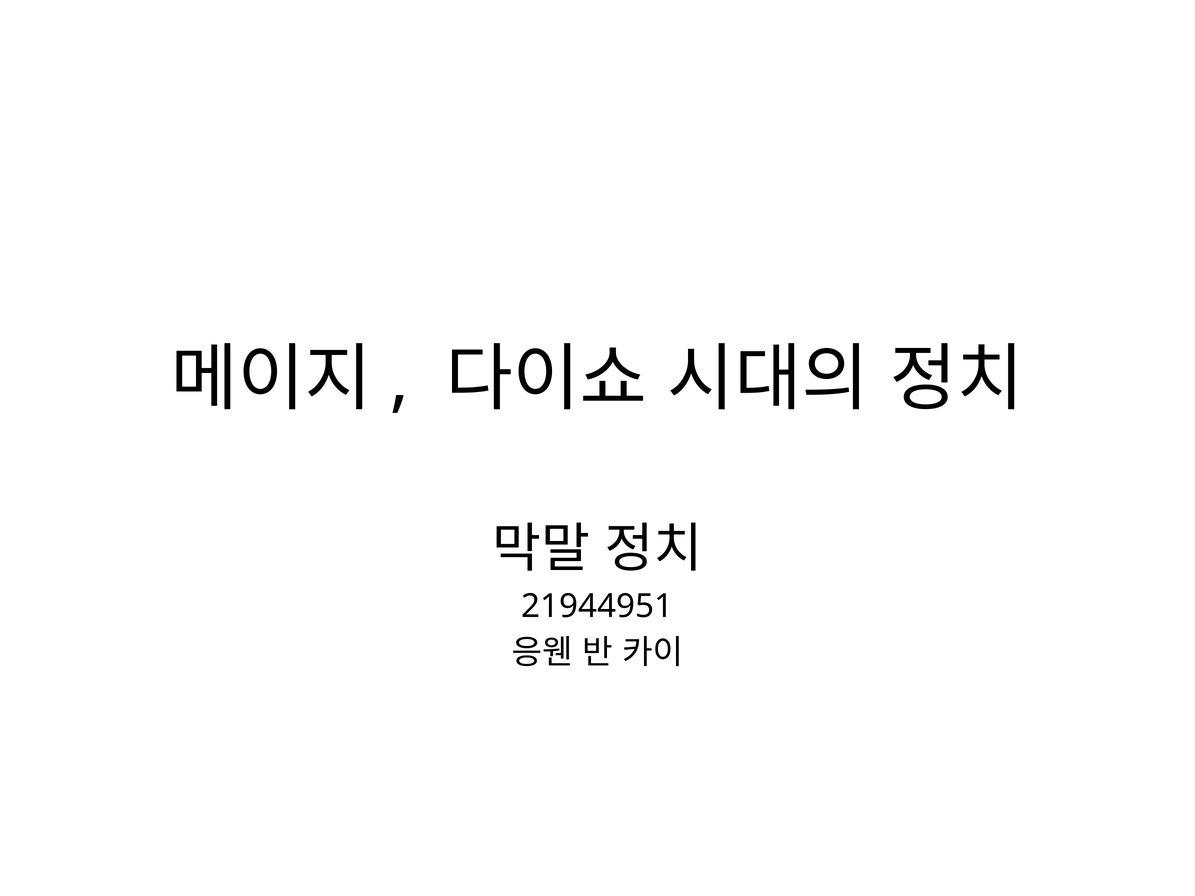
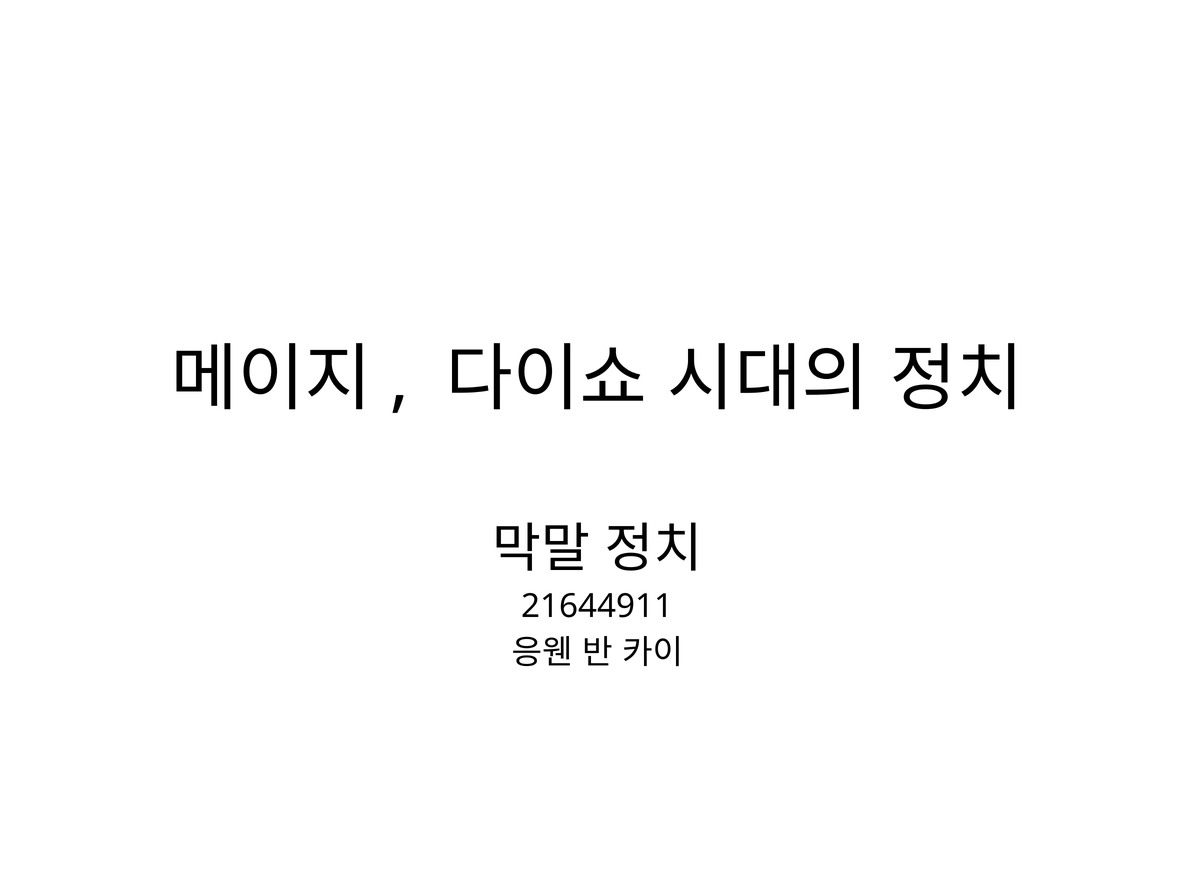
21944951: 21944951 -> 21644911
